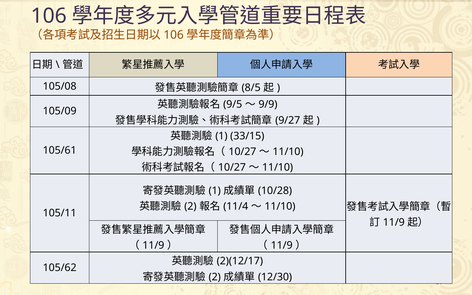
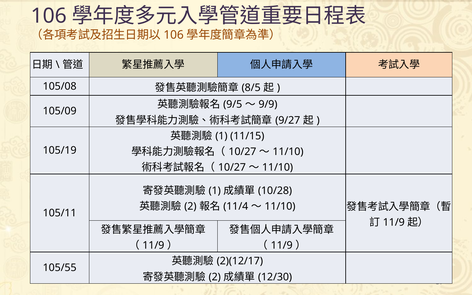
33/15: 33/15 -> 11/15
105/61: 105/61 -> 105/19
105/62: 105/62 -> 105/55
